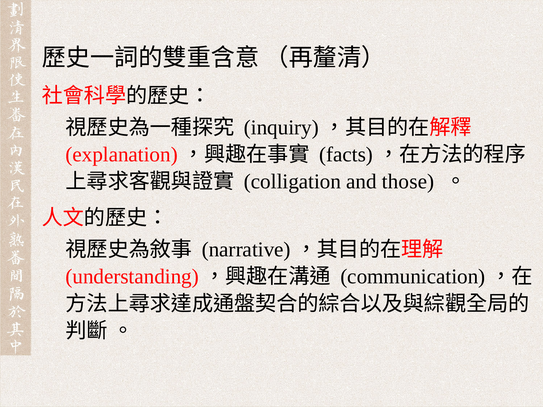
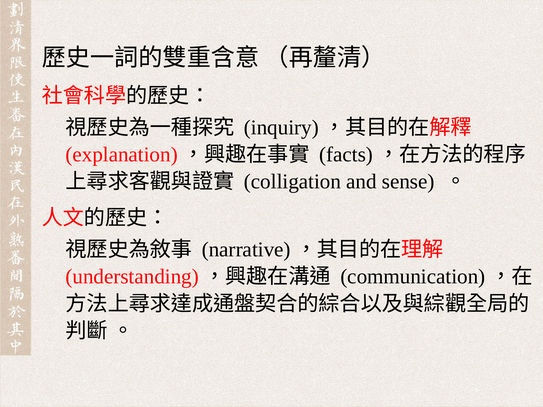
those: those -> sense
